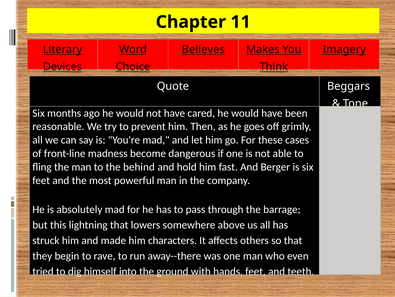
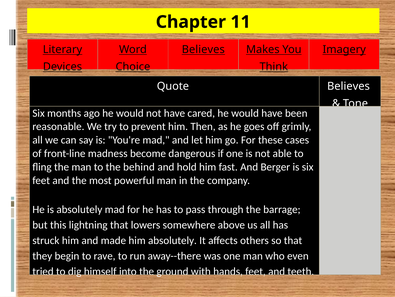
Quote Beggars: Beggars -> Believes
him characters: characters -> absolutely
